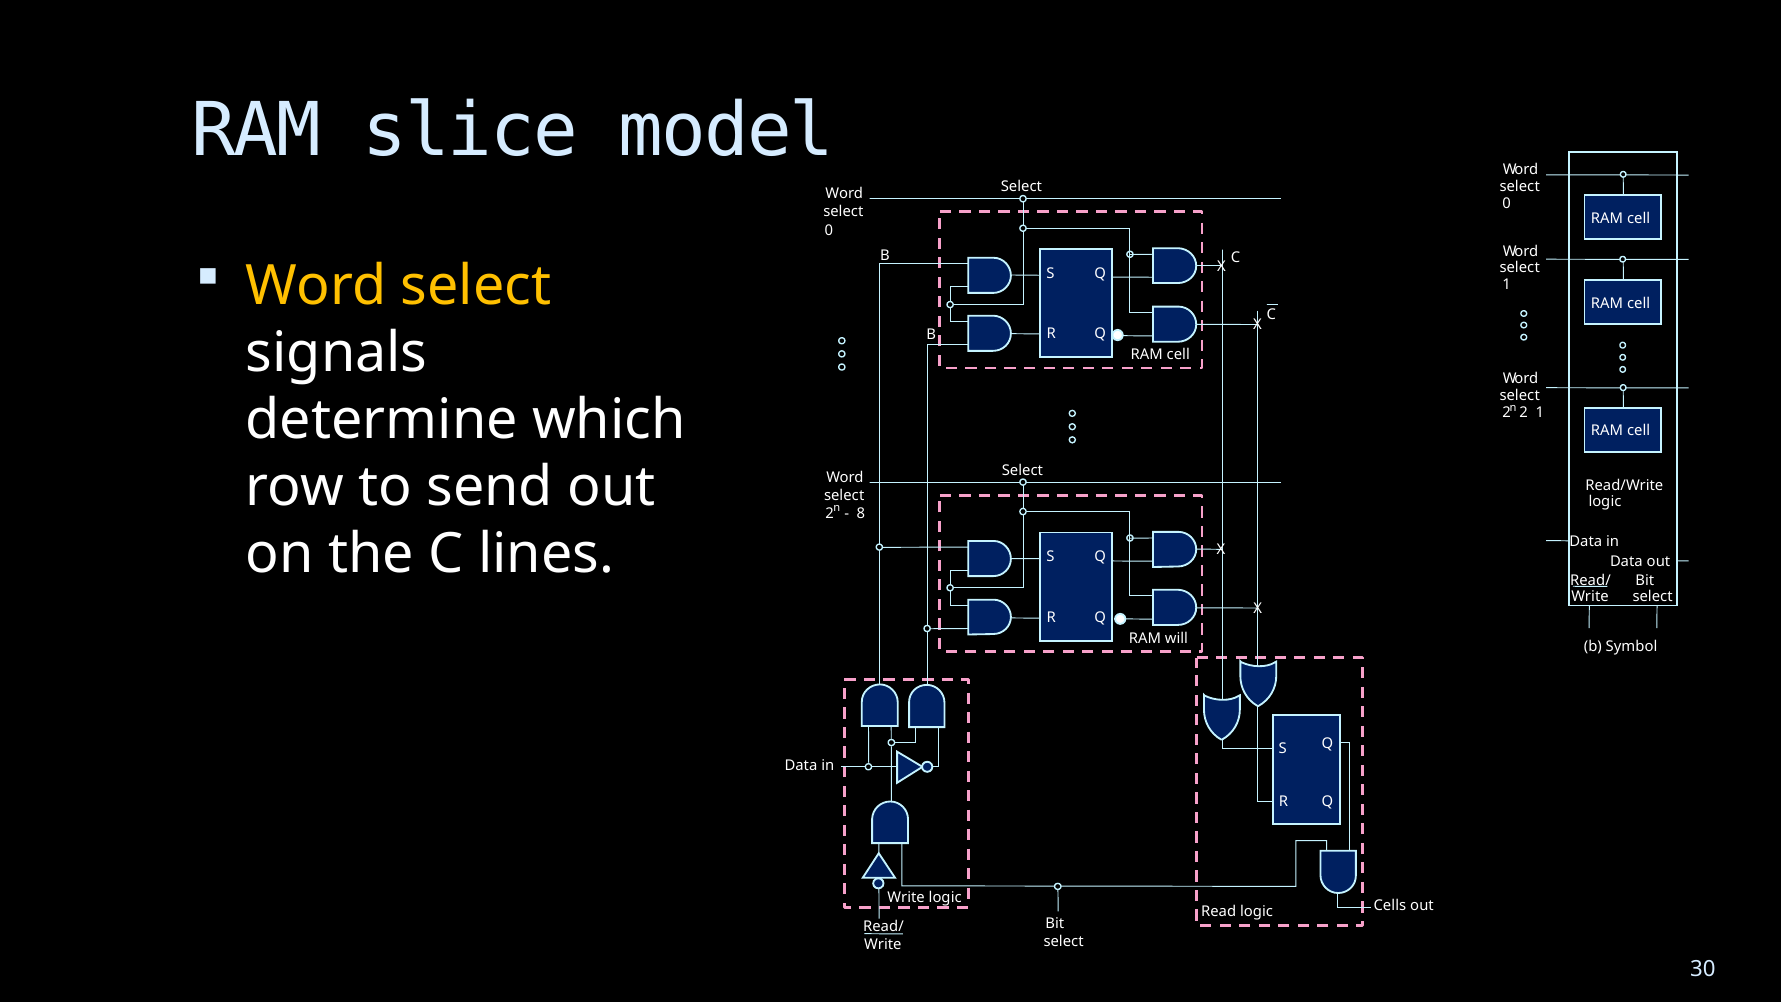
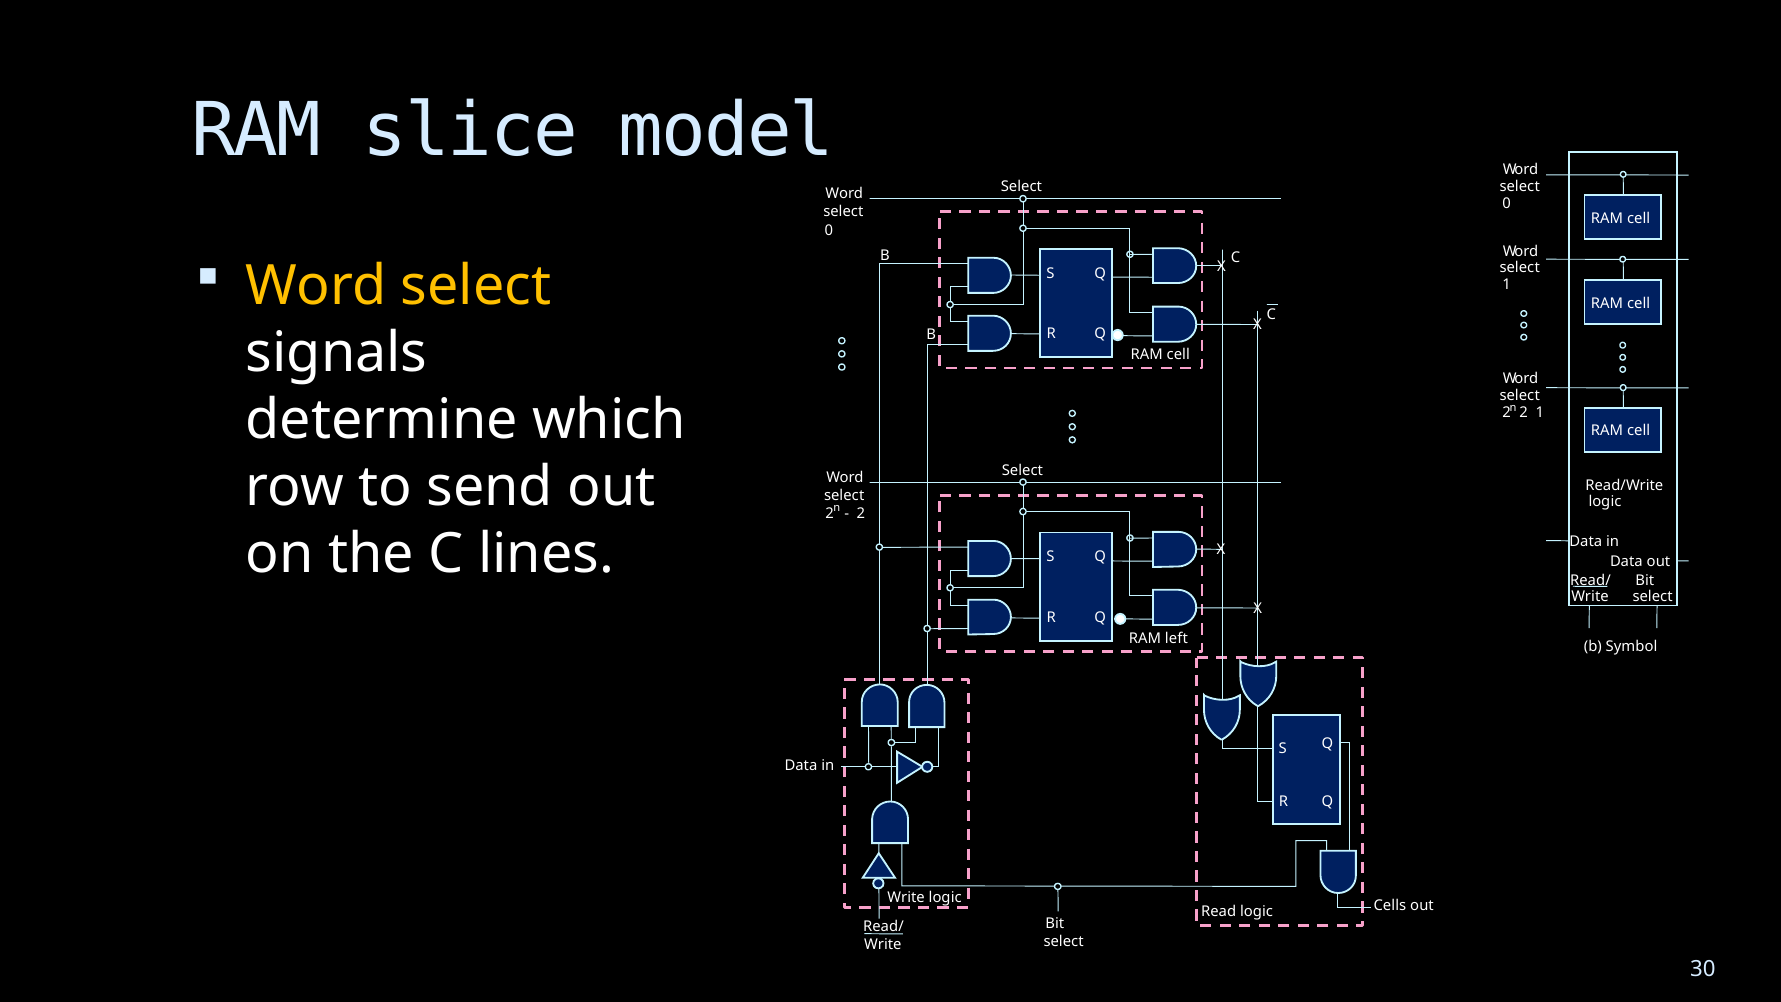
8 at (861, 513): 8 -> 2
will: will -> left
